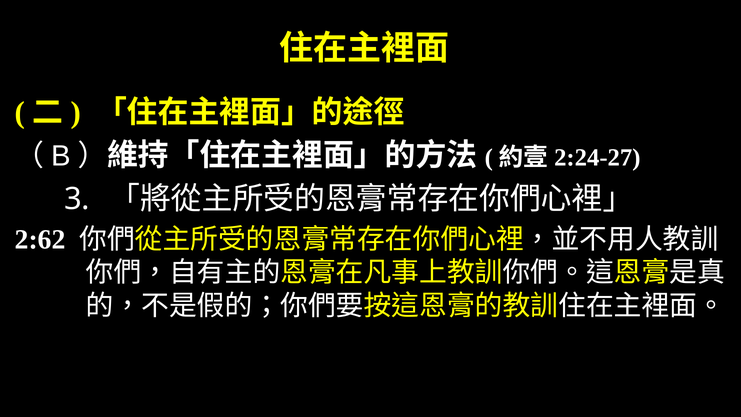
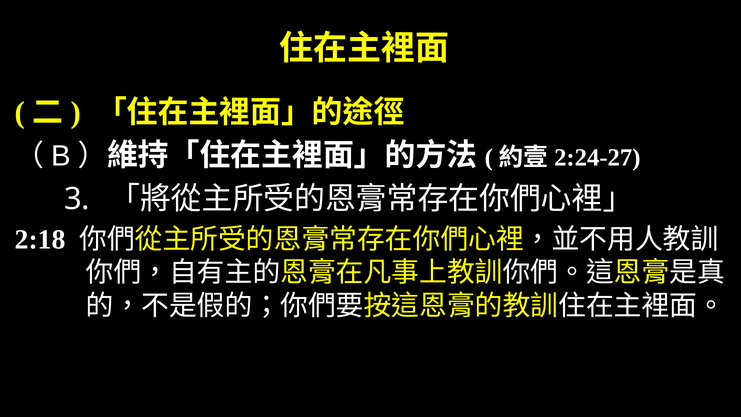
2:62: 2:62 -> 2:18
